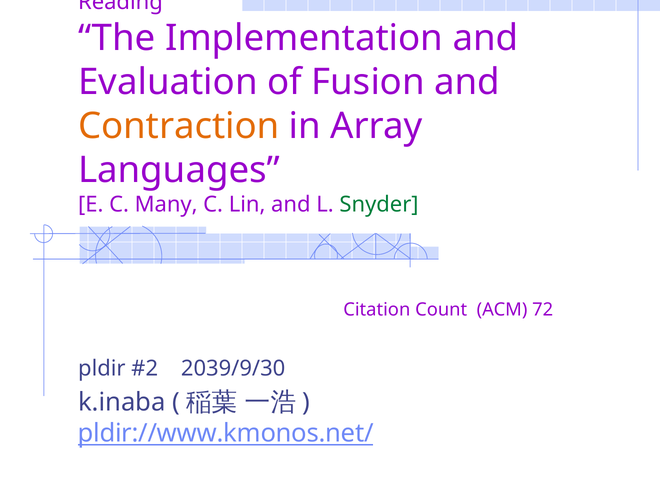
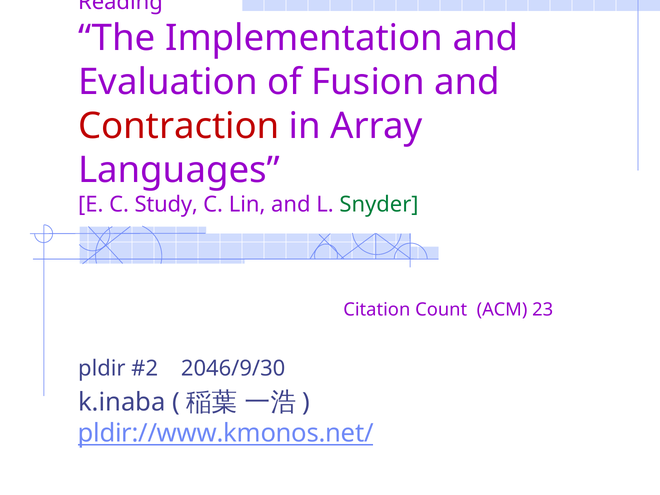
Contraction colour: orange -> red
Many: Many -> Study
72: 72 -> 23
2039/9/30: 2039/9/30 -> 2046/9/30
